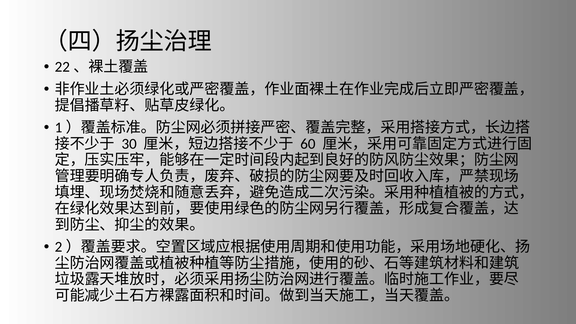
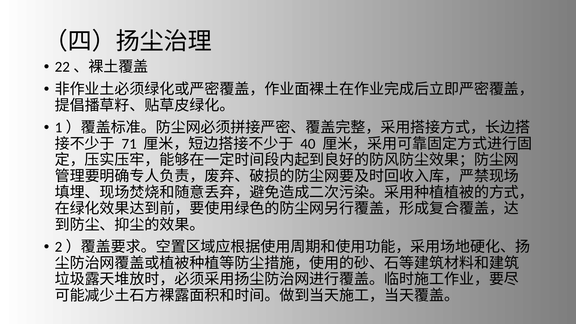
30: 30 -> 71
60: 60 -> 40
